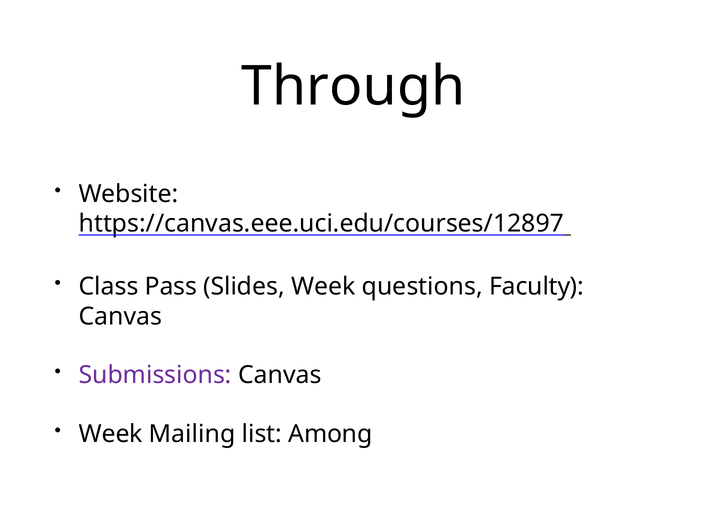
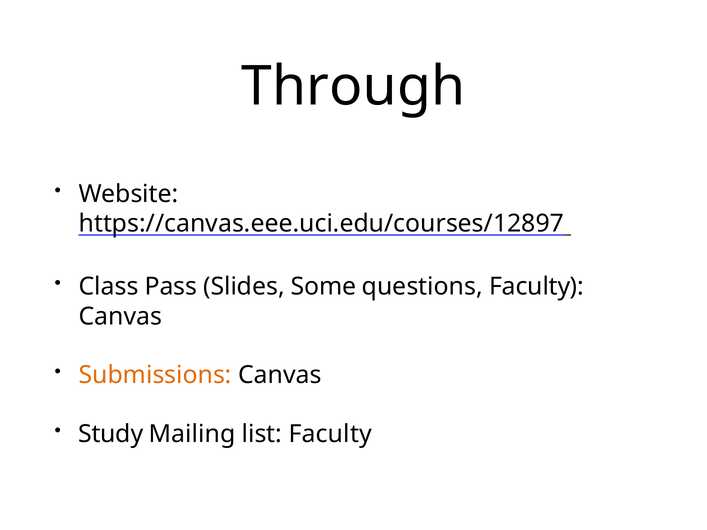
Slides Week: Week -> Some
Submissions colour: purple -> orange
Week at (111, 434): Week -> Study
list Among: Among -> Faculty
